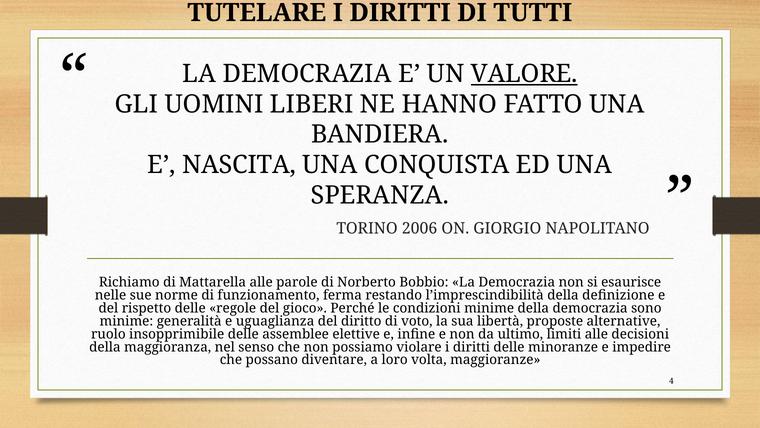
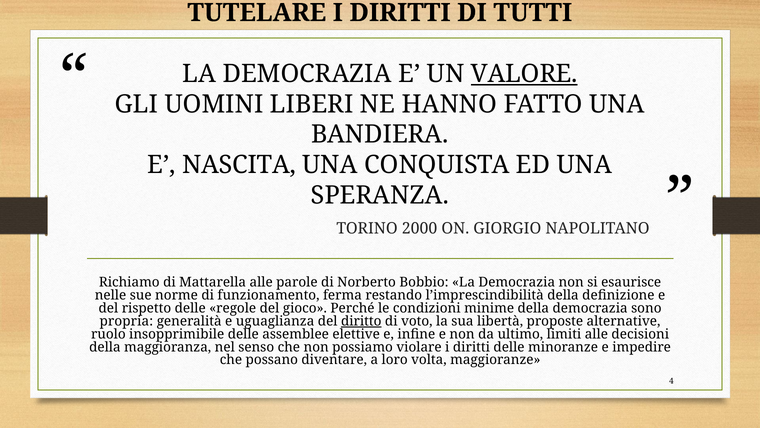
2006: 2006 -> 2000
minime at (126, 321): minime -> propria
diritto underline: none -> present
